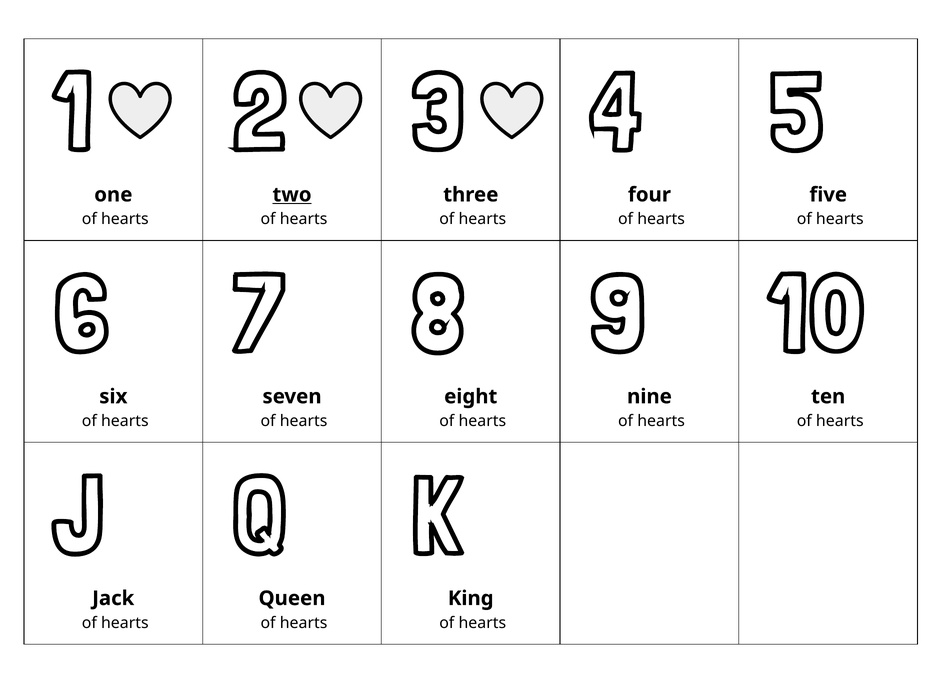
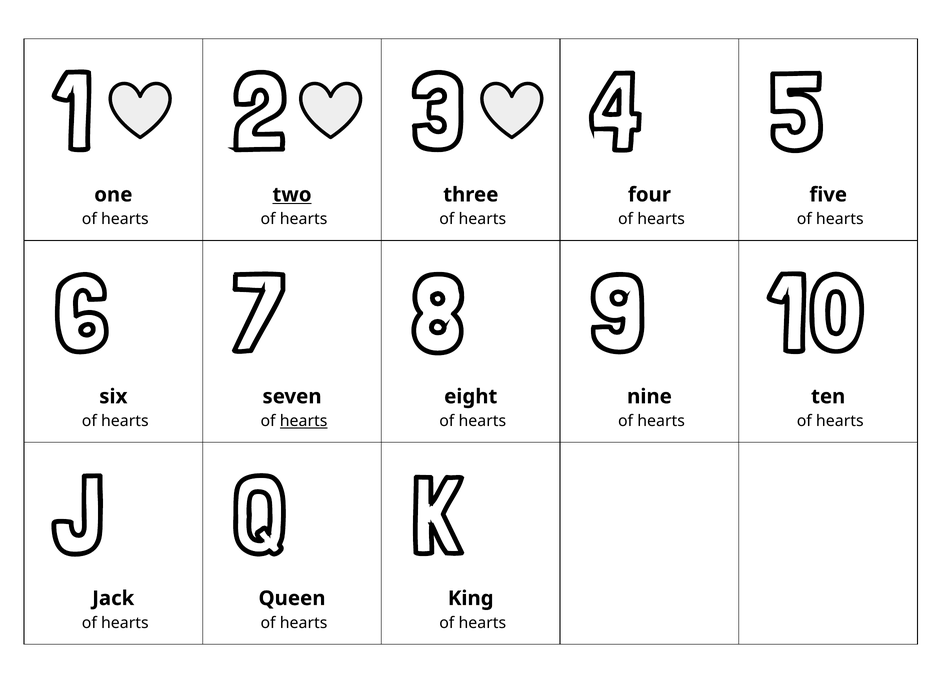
hearts at (304, 421) underline: none -> present
